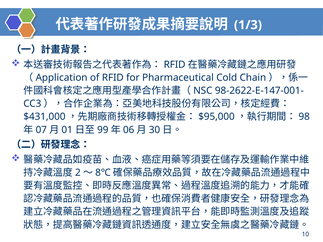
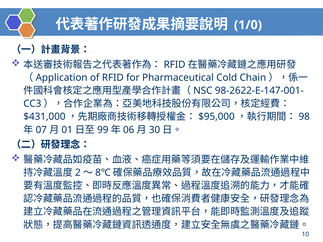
1/3: 1/3 -> 1/0
